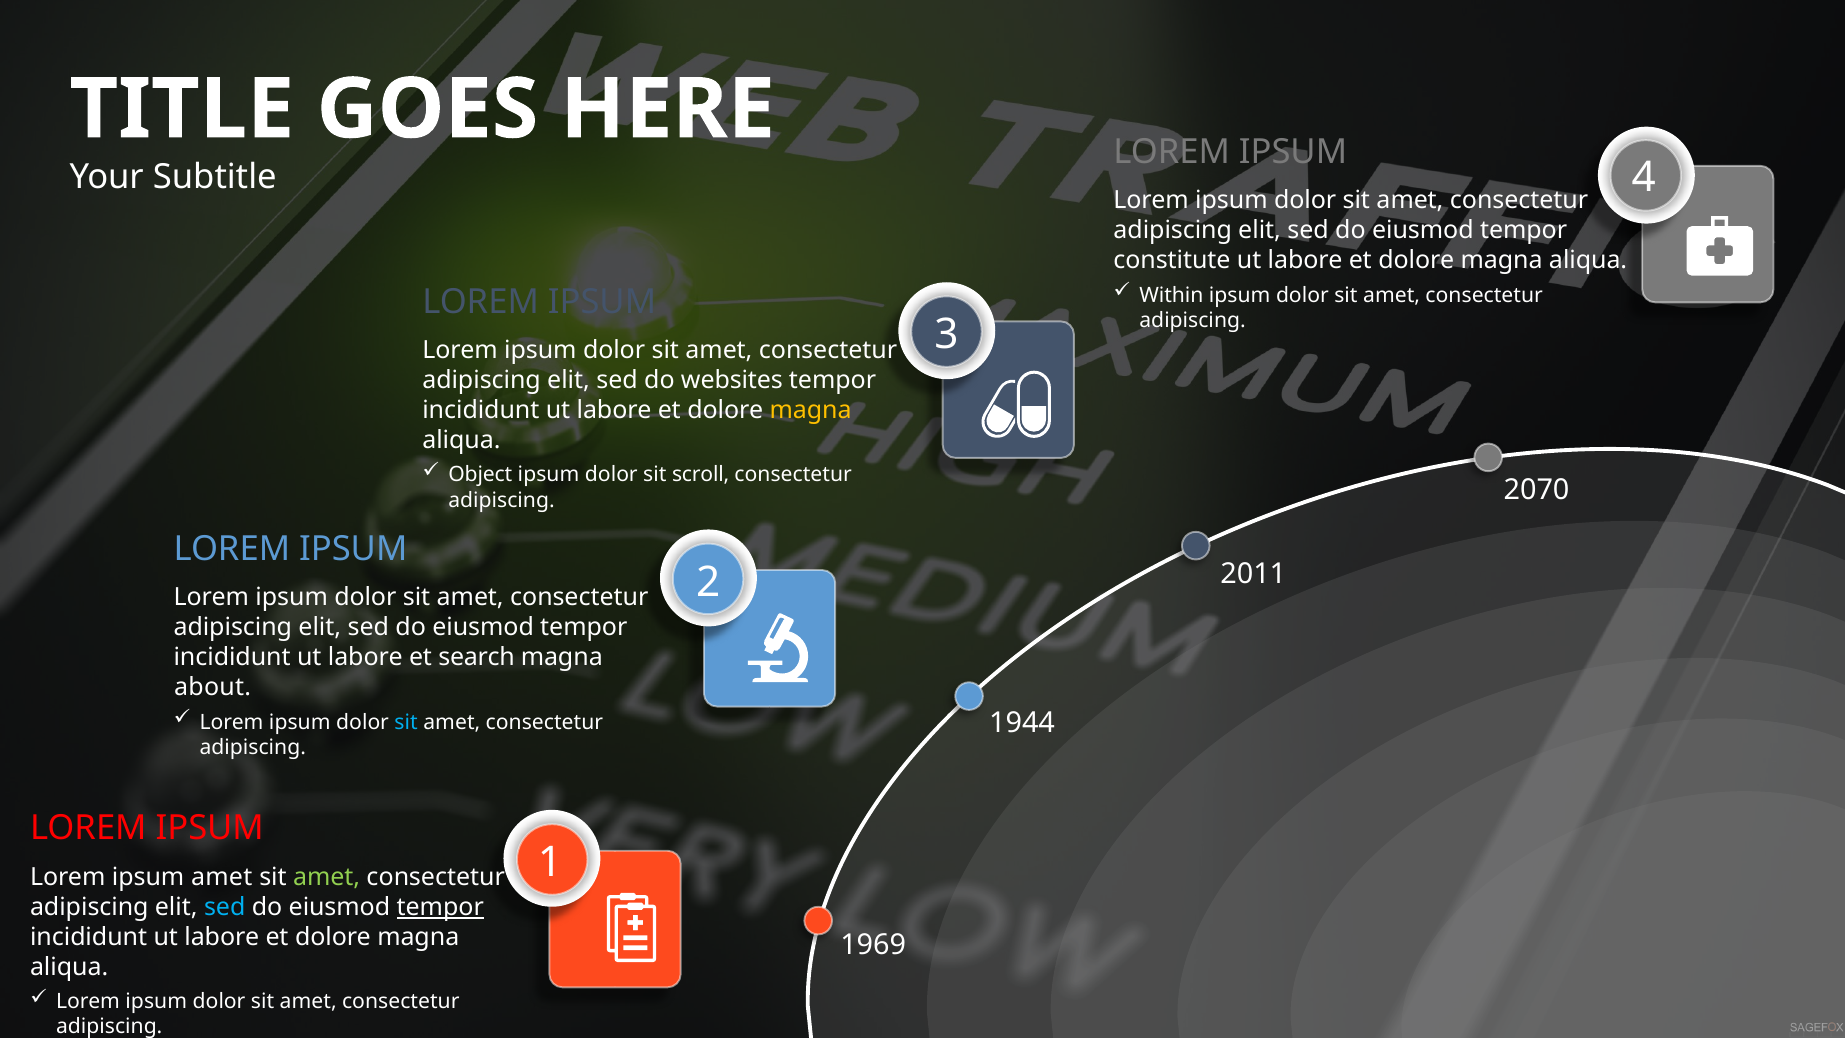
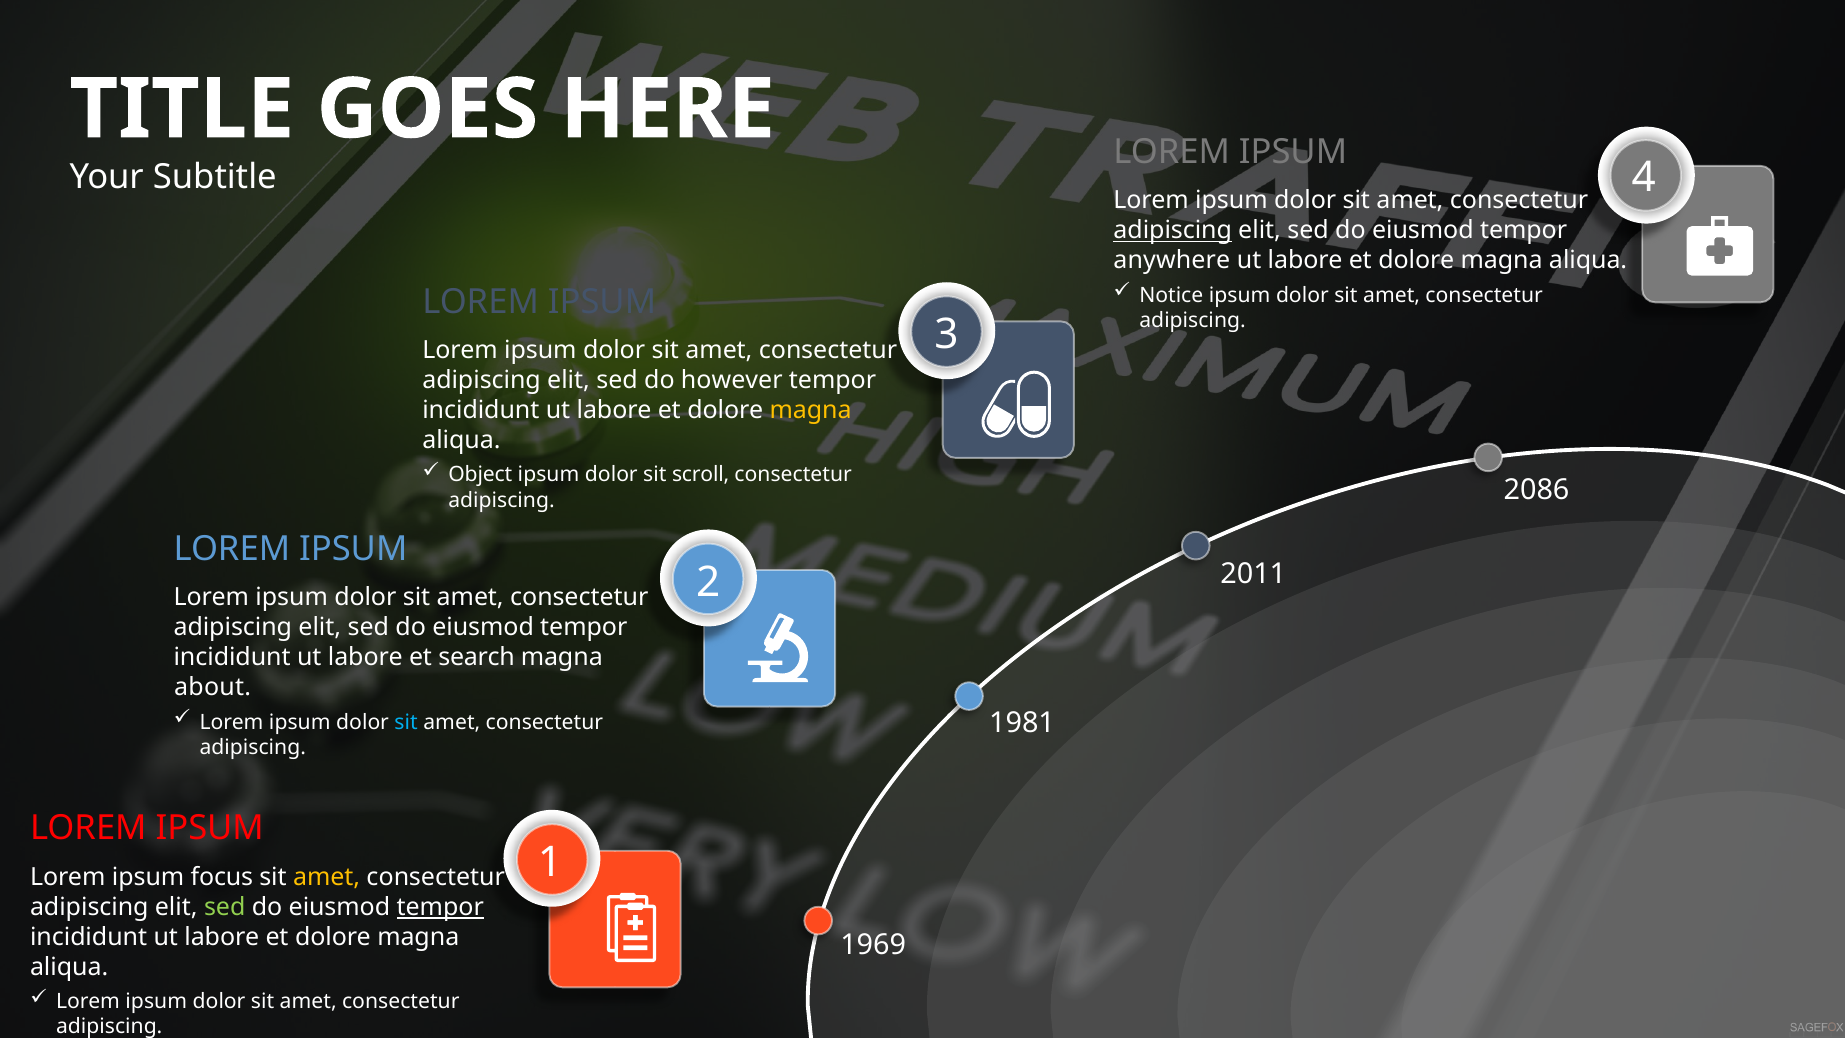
adipiscing at (1173, 231) underline: none -> present
constitute: constitute -> anywhere
Within: Within -> Notice
websites: websites -> however
2070: 2070 -> 2086
1944: 1944 -> 1981
ipsum amet: amet -> focus
amet at (327, 877) colour: light green -> yellow
sed at (225, 907) colour: light blue -> light green
